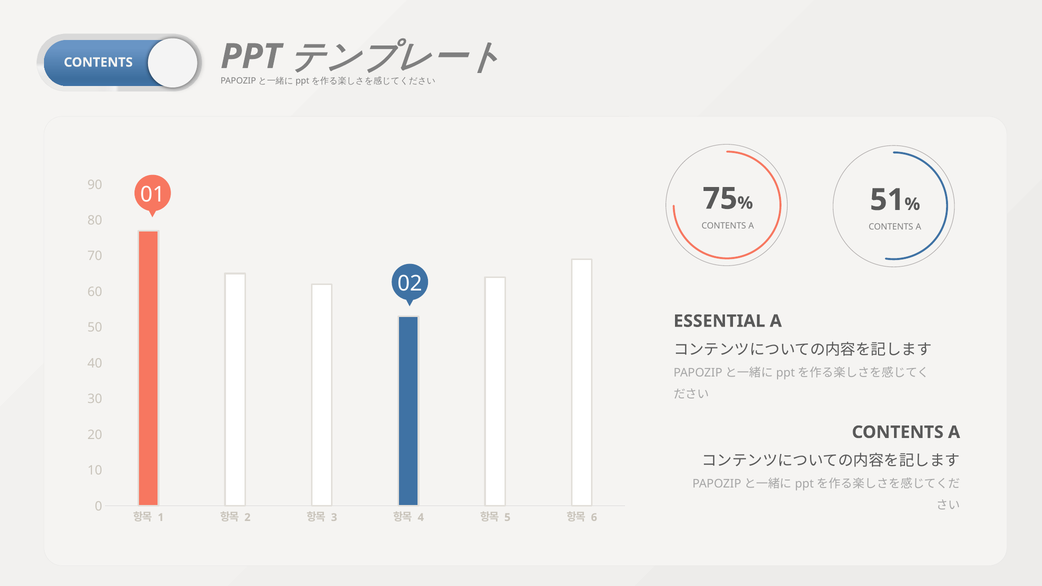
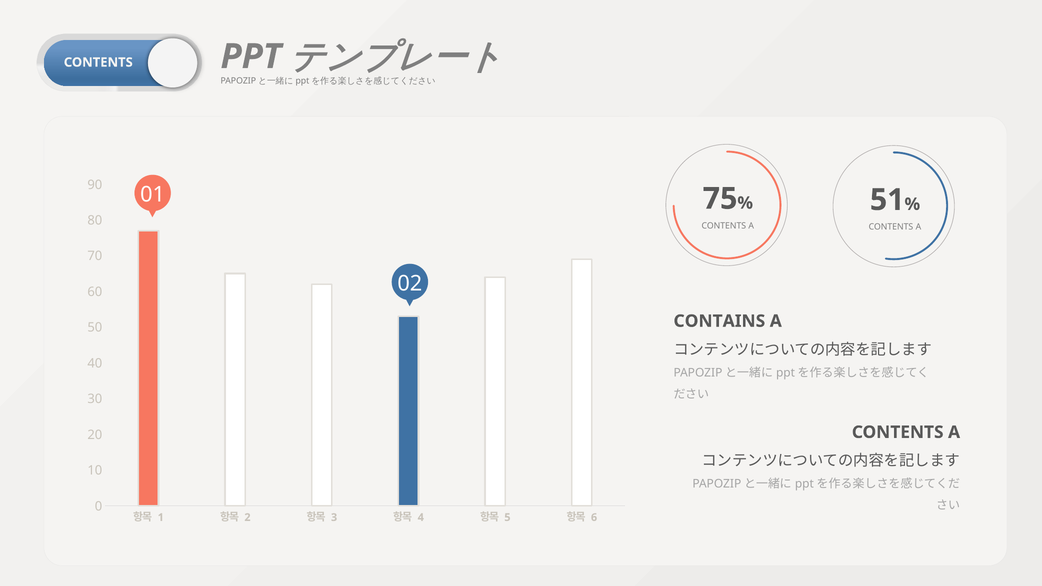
ESSENTIAL: ESSENTIAL -> CONTAINS
